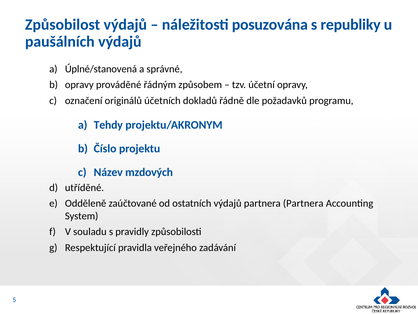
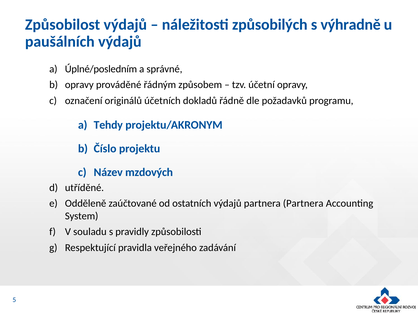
posuzována: posuzována -> způsobilých
republiky: republiky -> výhradně
Úplné/stanovená: Úplné/stanovená -> Úplné/posledním
